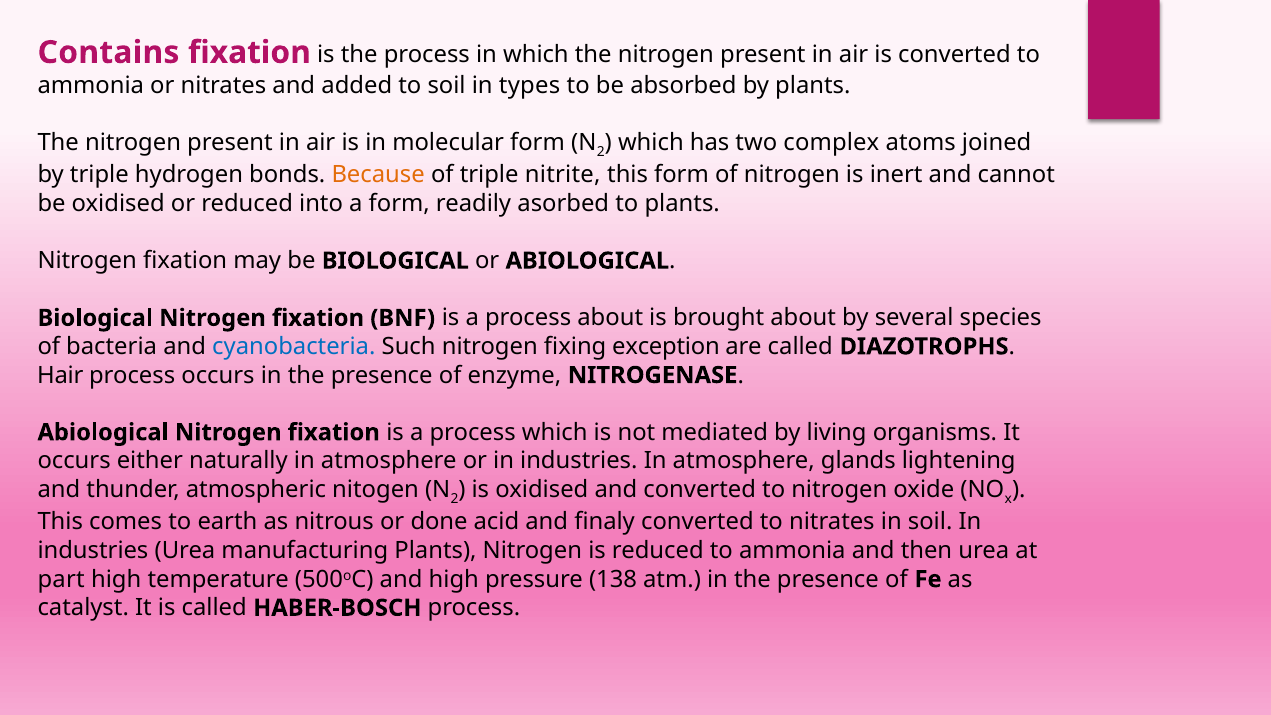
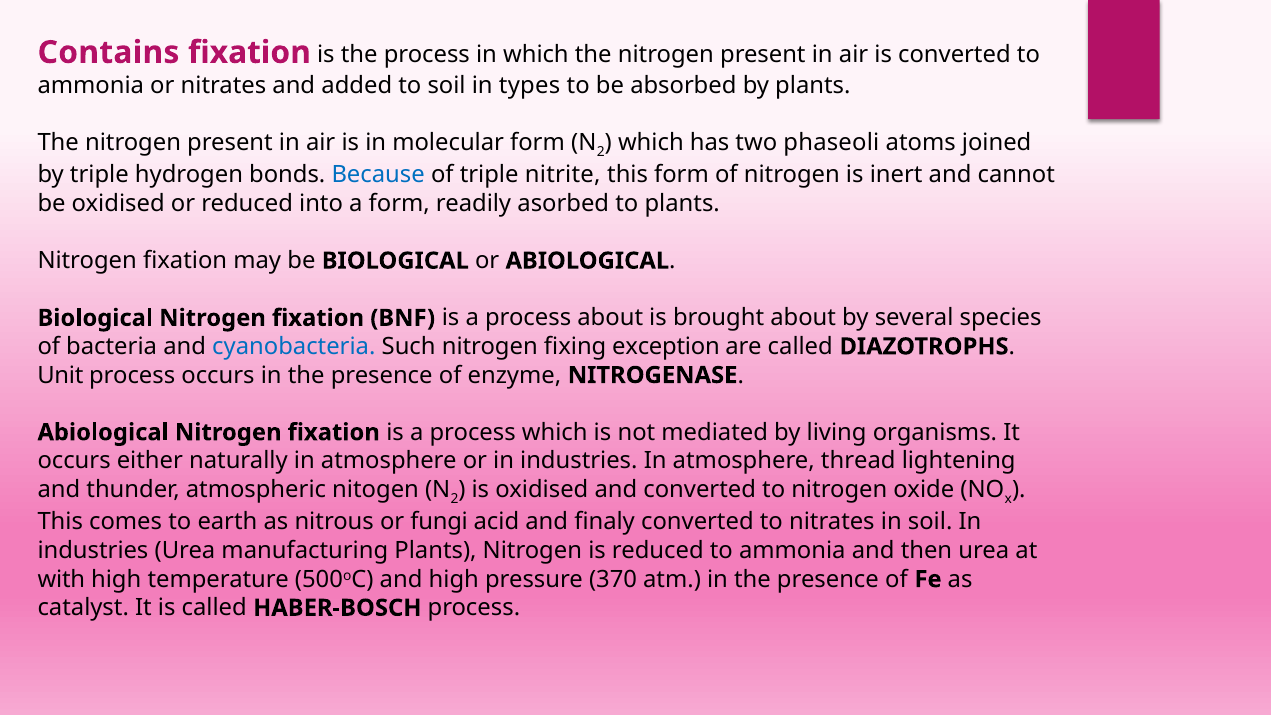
complex: complex -> phaseoli
Because colour: orange -> blue
Hair: Hair -> Unit
glands: glands -> thread
done: done -> fungi
part: part -> with
138: 138 -> 370
